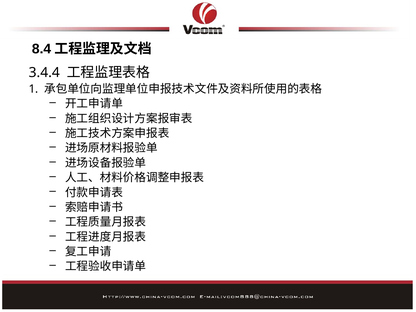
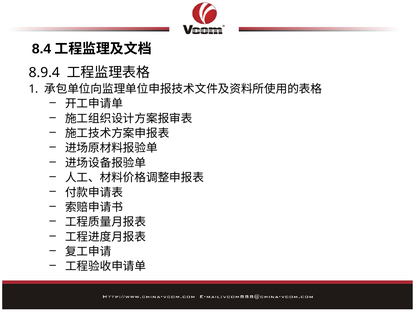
3.4.4: 3.4.4 -> 8.9.4
